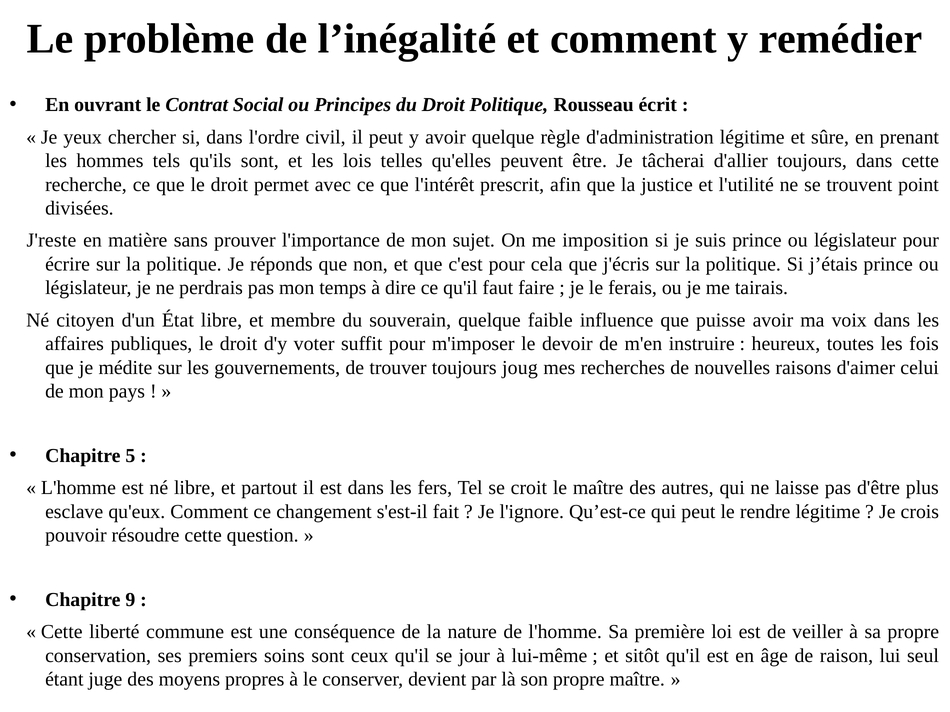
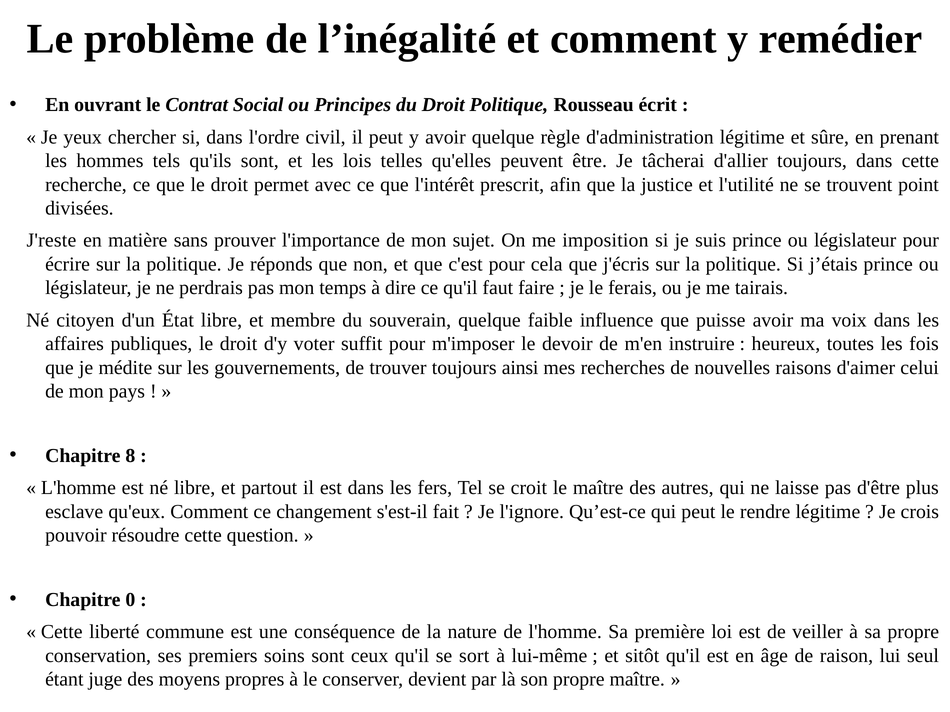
joug: joug -> ainsi
5: 5 -> 8
9: 9 -> 0
jour: jour -> sort
